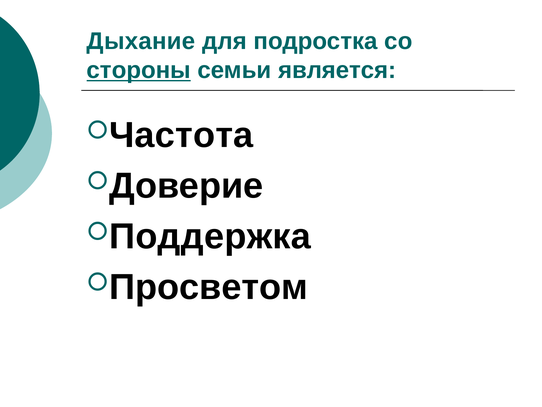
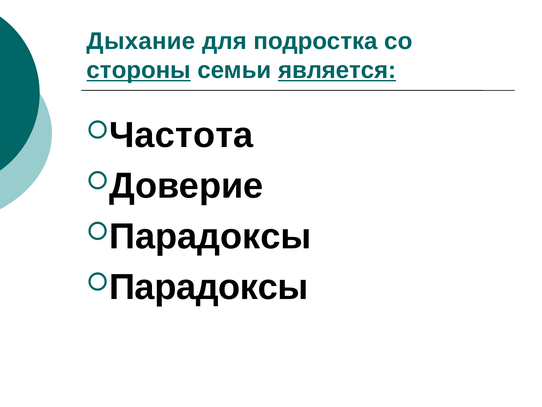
является underline: none -> present
Поддержка at (210, 236): Поддержка -> Парадоксы
Просветом at (208, 287): Просветом -> Парадоксы
